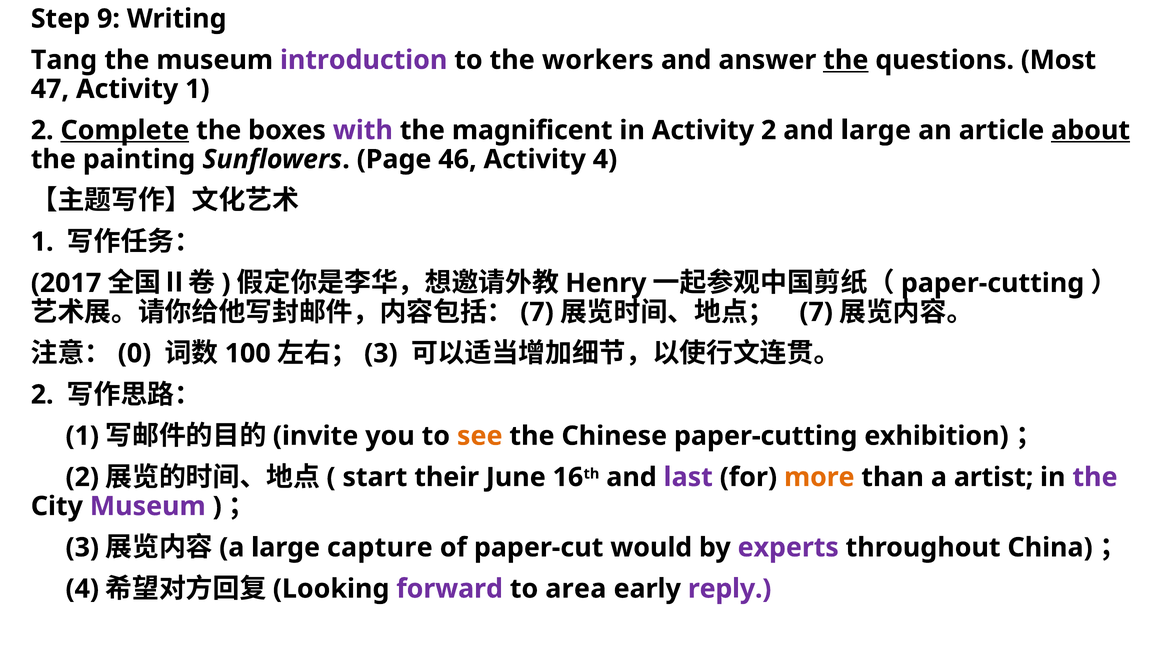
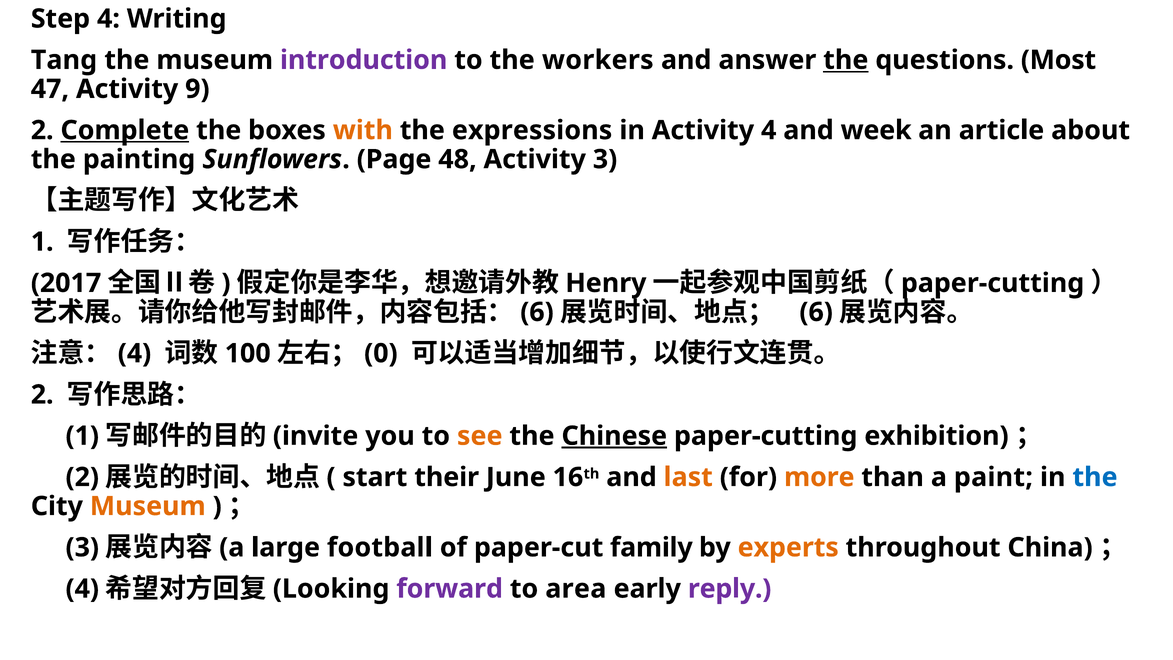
Step 9: 9 -> 4
Activity 1: 1 -> 9
with colour: purple -> orange
magnificent: magnificent -> expressions
Activity 2: 2 -> 4
and large: large -> week
about underline: present -> none
46: 46 -> 48
Activity 4: 4 -> 3
7 at (537, 312): 7 -> 6
7 at (816, 312): 7 -> 6
0 at (134, 353): 0 -> 4
3 at (381, 353): 3 -> 0
Chinese underline: none -> present
last colour: purple -> orange
artist: artist -> paint
the at (1095, 477) colour: purple -> blue
Museum at (148, 506) colour: purple -> orange
capture: capture -> football
would: would -> family
experts colour: purple -> orange
